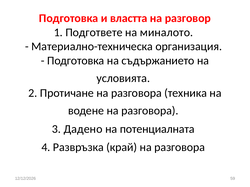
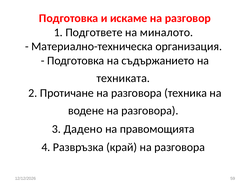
властта: властта -> искаме
условията: условията -> техниката
потенциалната: потенциалната -> правомощията
